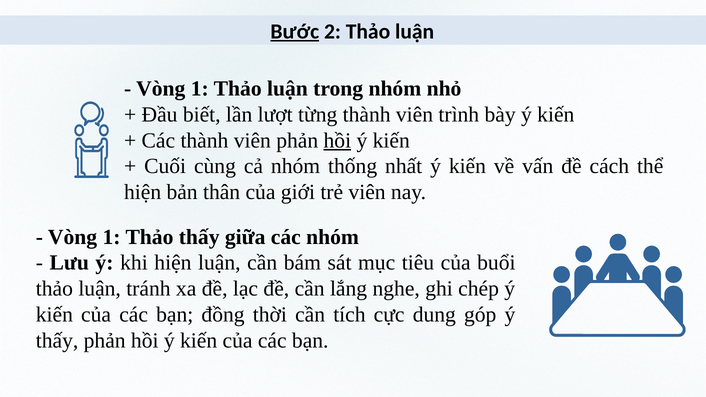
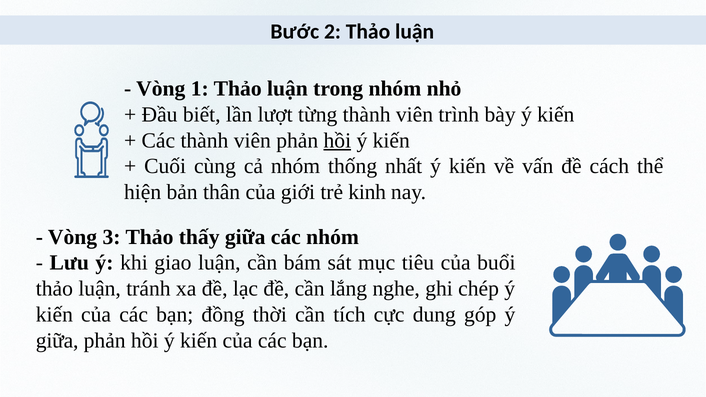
Bước underline: present -> none
trẻ viên: viên -> kinh
1 at (111, 237): 1 -> 3
khi hiện: hiện -> giao
thấy at (57, 341): thấy -> giữa
